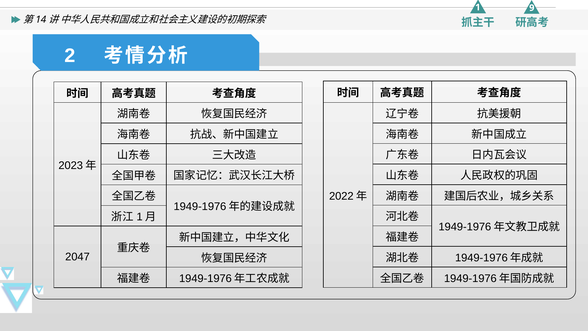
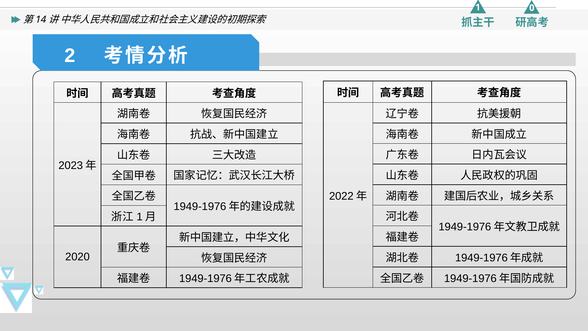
9: 9 -> 0
2047: 2047 -> 2020
